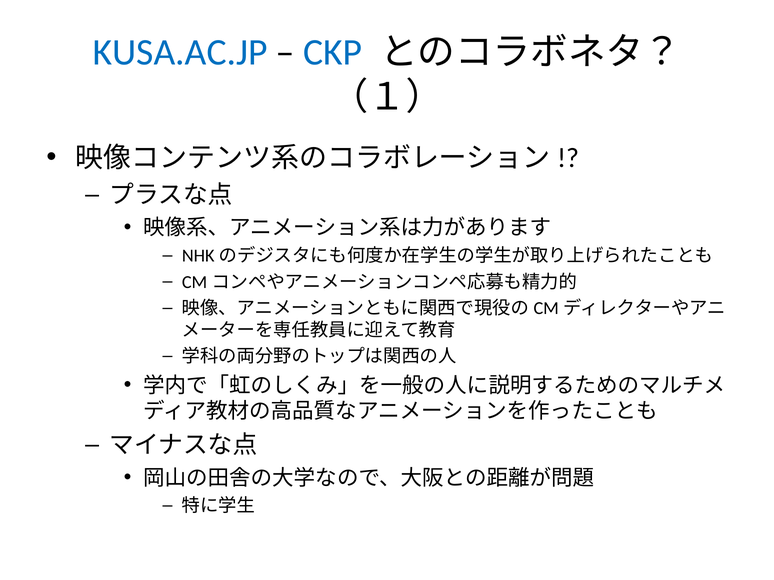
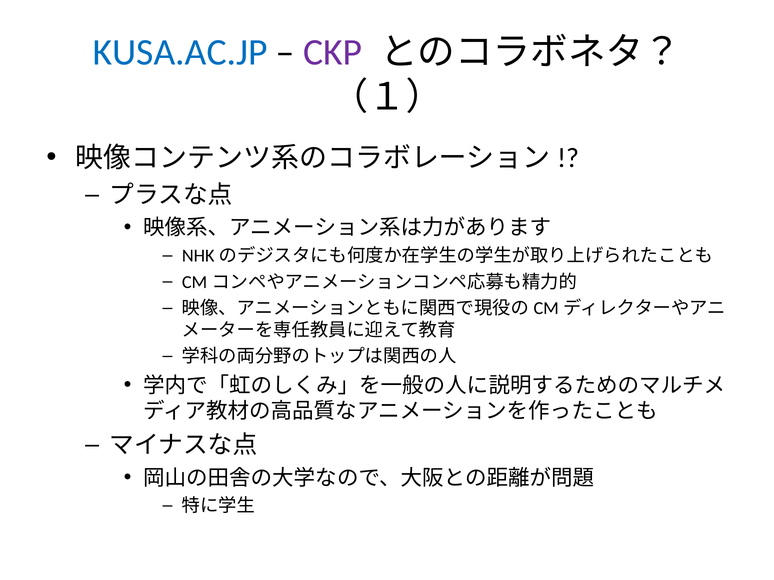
CKP colour: blue -> purple
